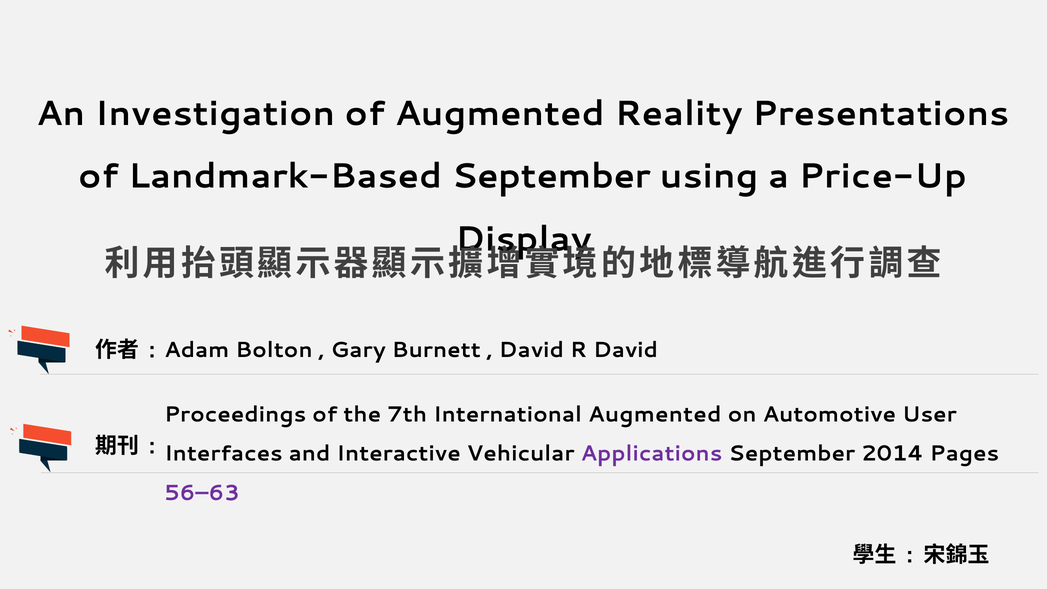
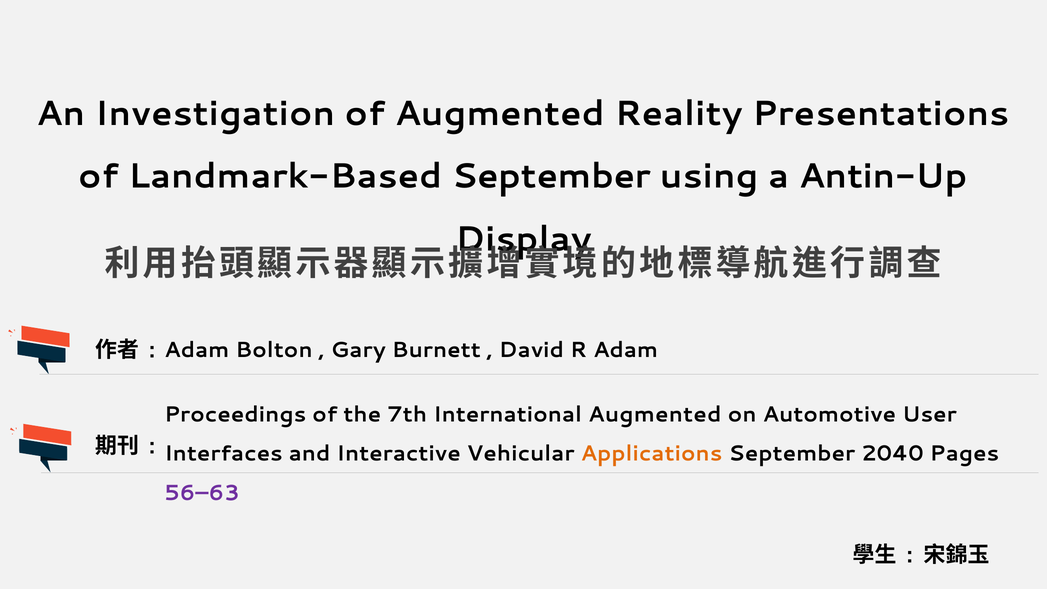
Price-Up: Price-Up -> Antin-Up
R David: David -> Adam
Applications colour: purple -> orange
2014: 2014 -> 2040
